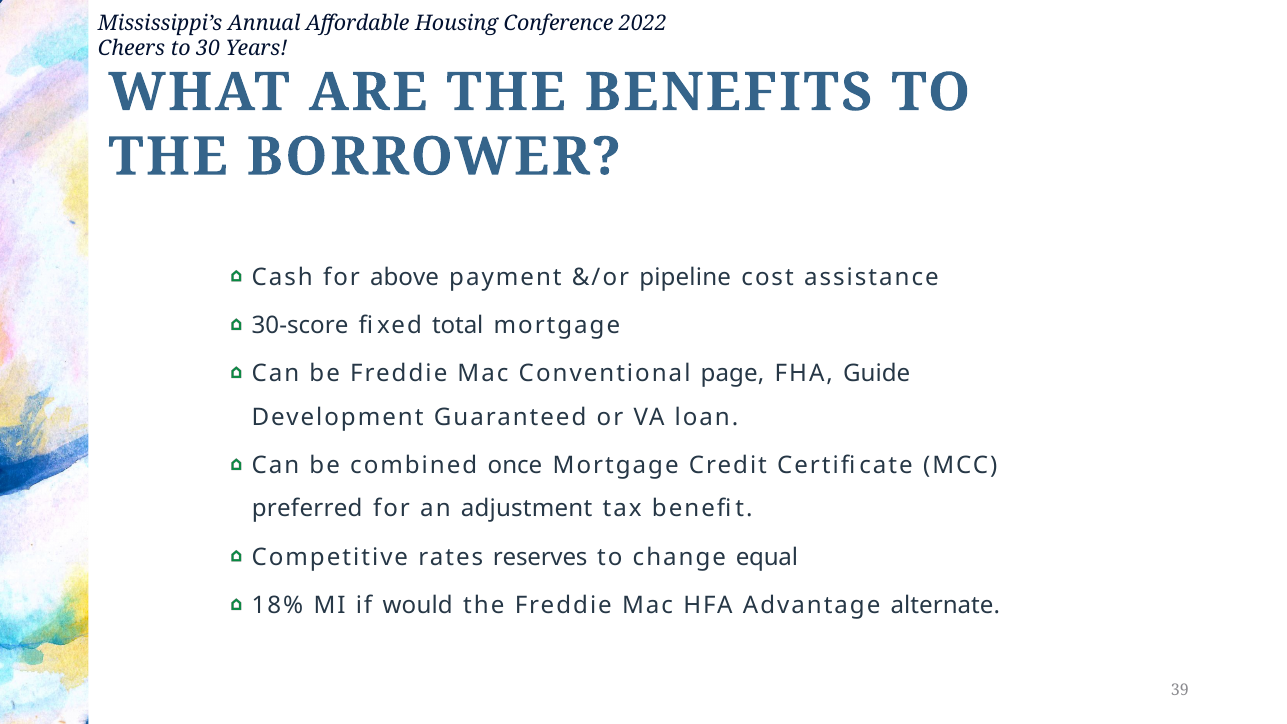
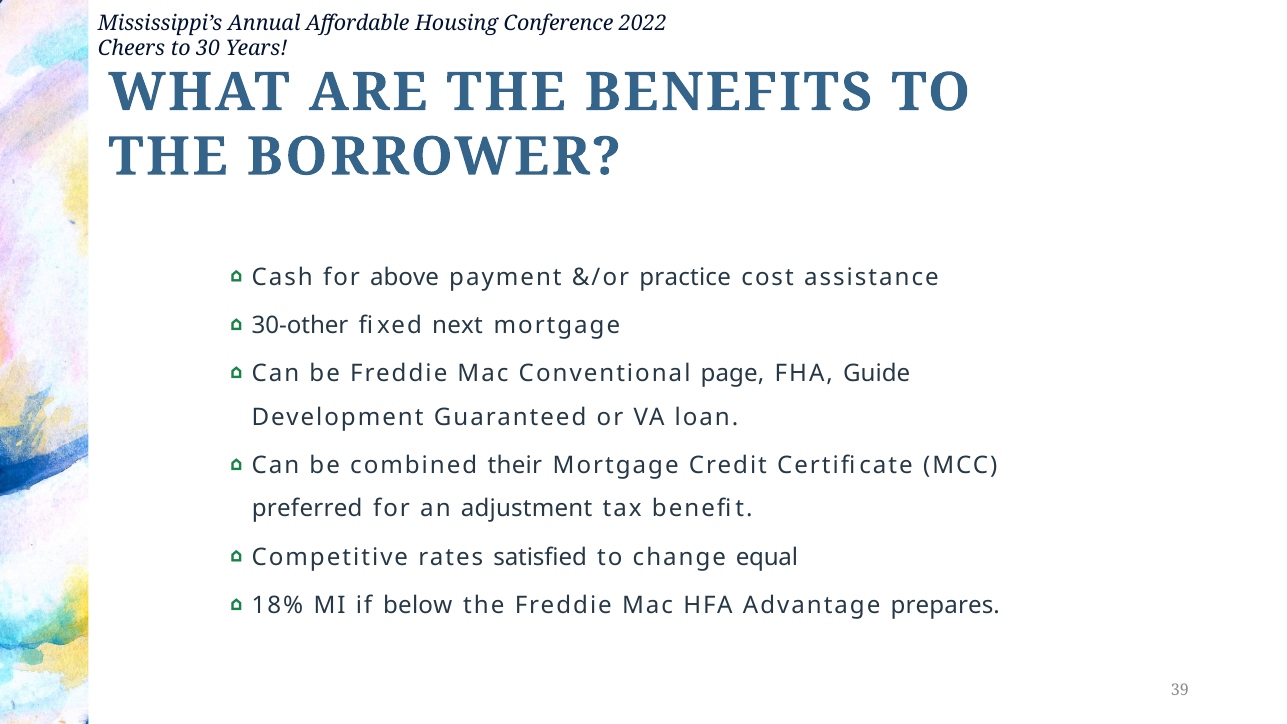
pipeline: pipeline -> practice
30-score: 30-score -> 30-other
total: total -> next
once: once -> their
reserves: reserves -> satisfied
would: would -> below
alternate: alternate -> prepares
